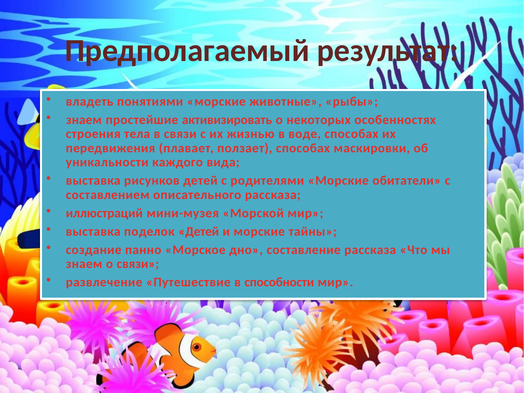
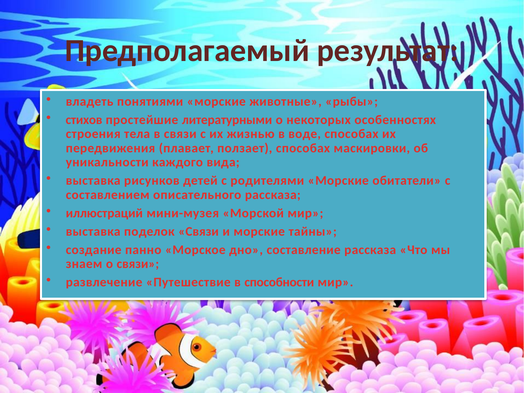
знаем at (84, 120): знаем -> стихов
активизировать: активизировать -> литературными
поделок Детей: Детей -> Связи
